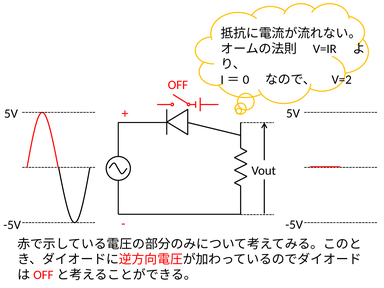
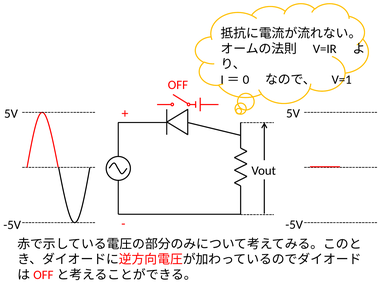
V=2: V=2 -> V=1
